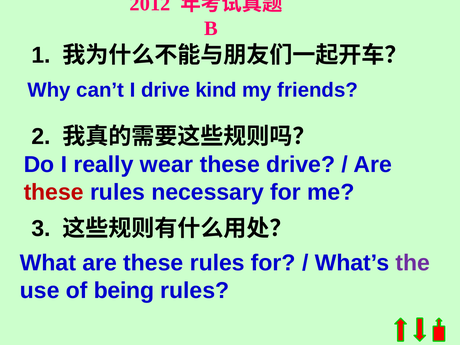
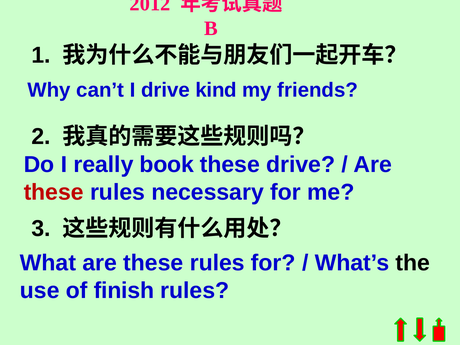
wear: wear -> book
the colour: purple -> black
being: being -> finish
